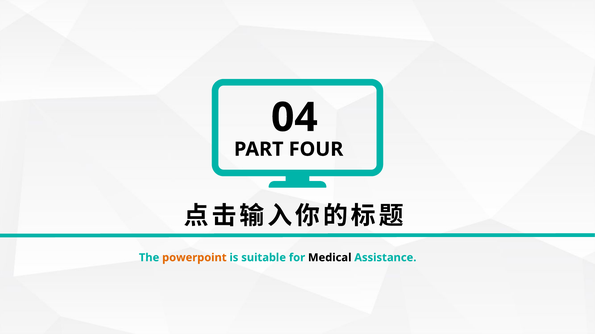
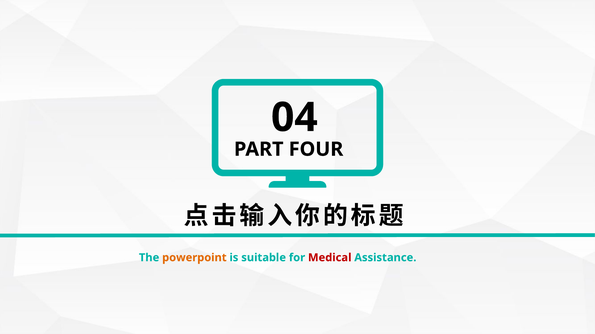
Medical colour: black -> red
